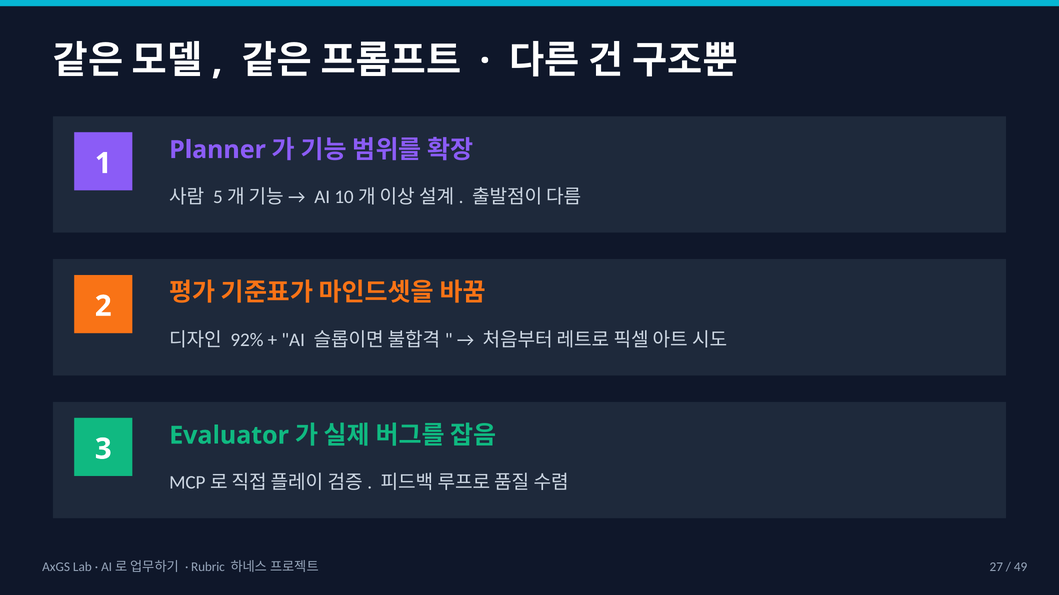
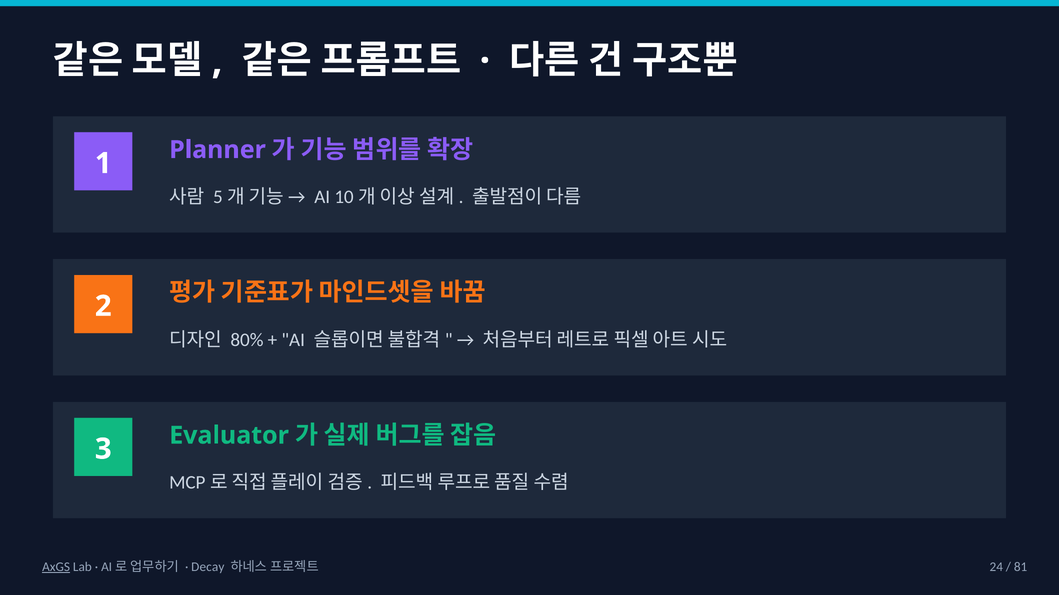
92%: 92% -> 80%
AxGS underline: none -> present
Rubric: Rubric -> Decay
27: 27 -> 24
49: 49 -> 81
